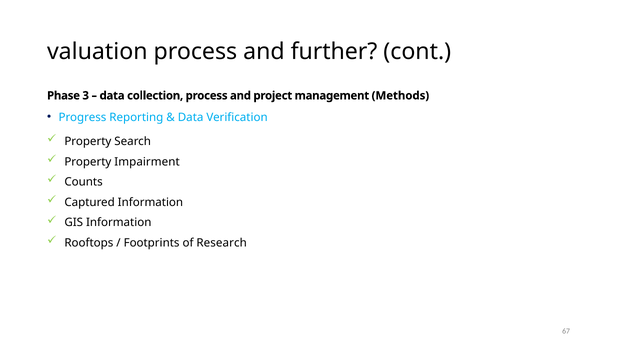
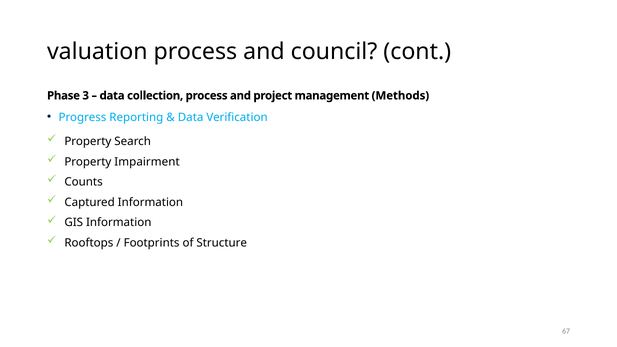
further: further -> council
Research: Research -> Structure
